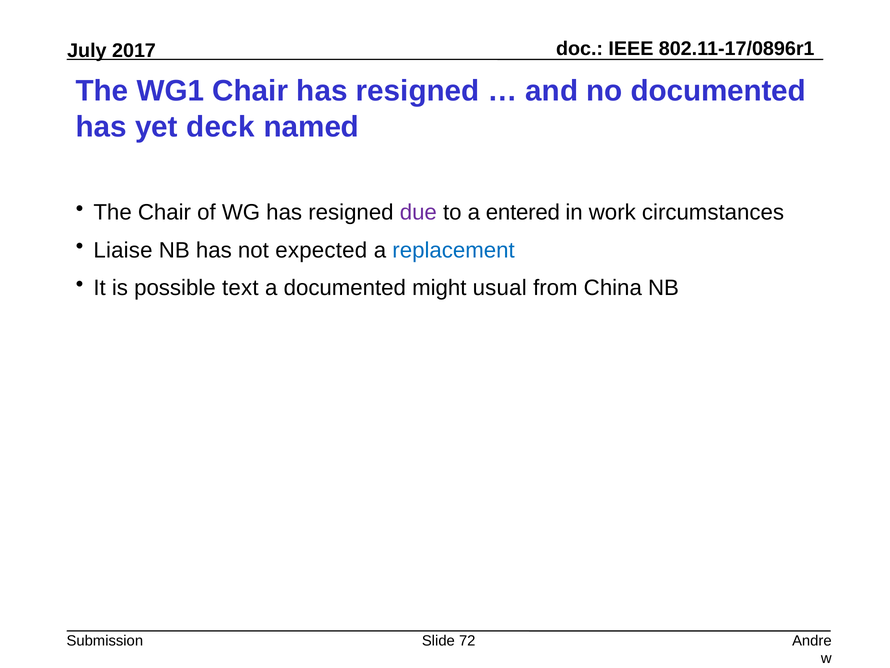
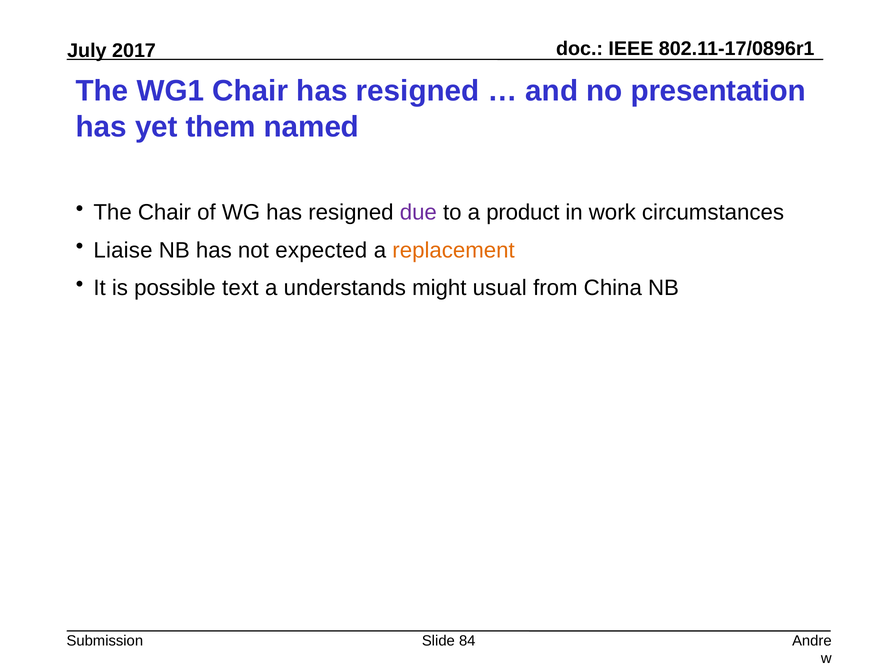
no documented: documented -> presentation
deck: deck -> them
entered: entered -> product
replacement colour: blue -> orange
a documented: documented -> understands
72: 72 -> 84
